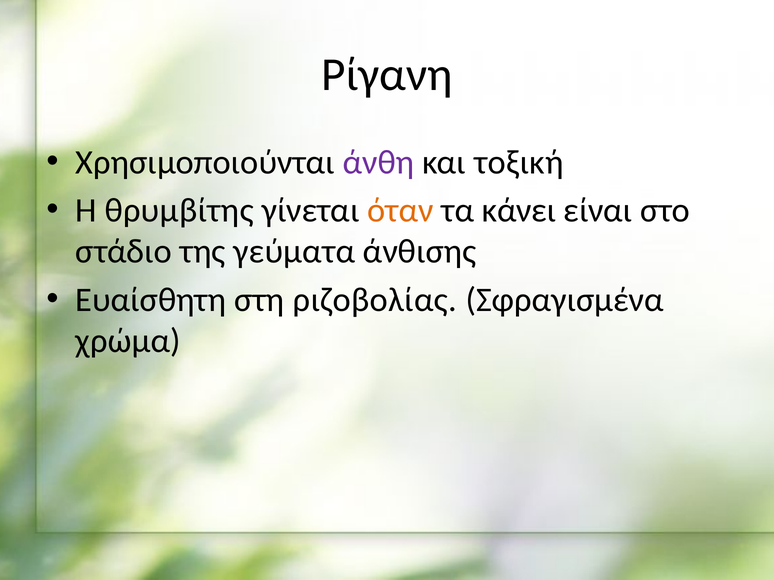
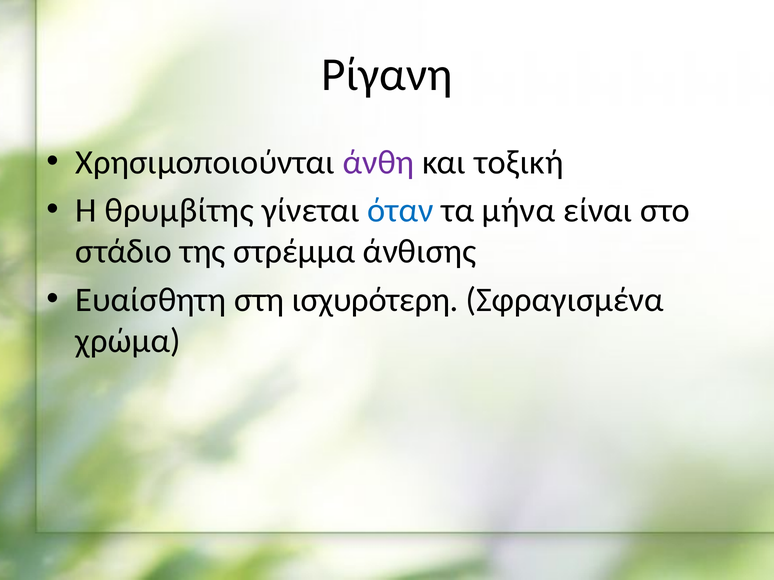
όταν colour: orange -> blue
κάνει: κάνει -> μήνα
γεύματα: γεύματα -> στρέμμα
ριζοβολίας: ριζοβολίας -> ισχυρότερη
